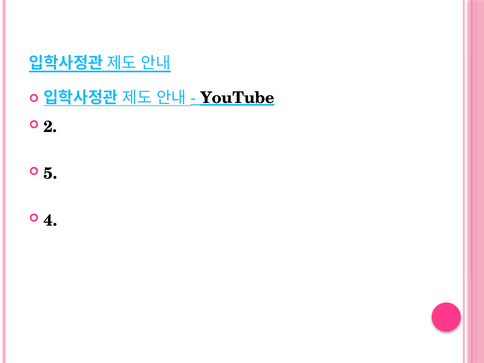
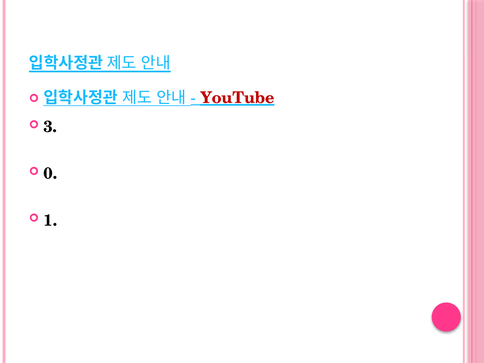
YouTube colour: black -> red
2: 2 -> 3
5: 5 -> 0
4: 4 -> 1
